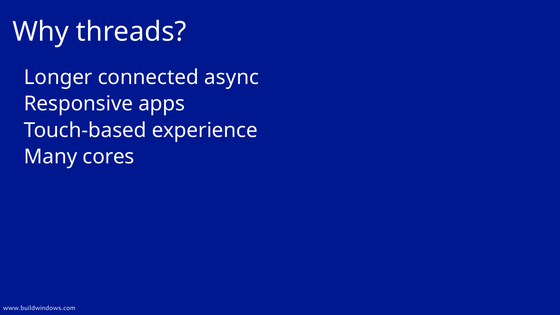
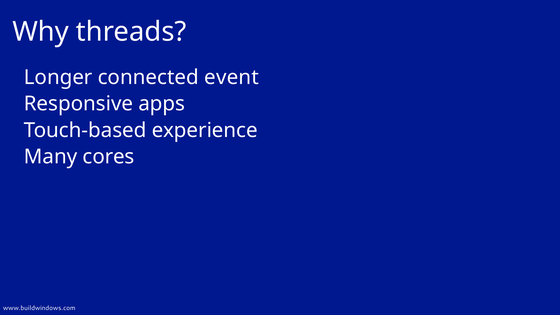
async: async -> event
